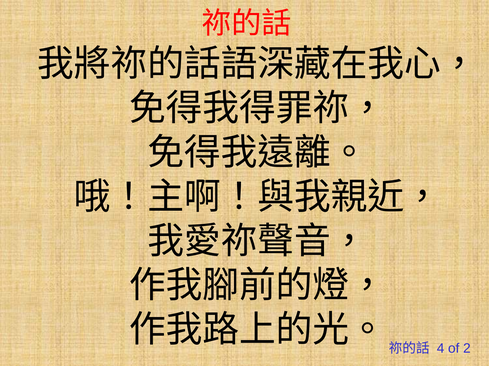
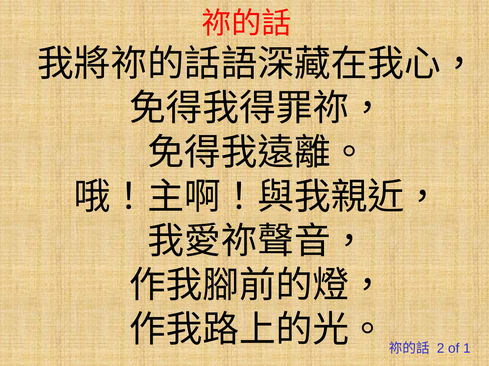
4: 4 -> 2
2: 2 -> 1
